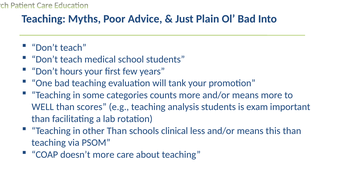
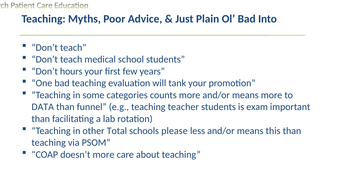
WELL: WELL -> DATA
scores: scores -> funnel
analysis: analysis -> teacher
other Than: Than -> Total
clinical: clinical -> please
